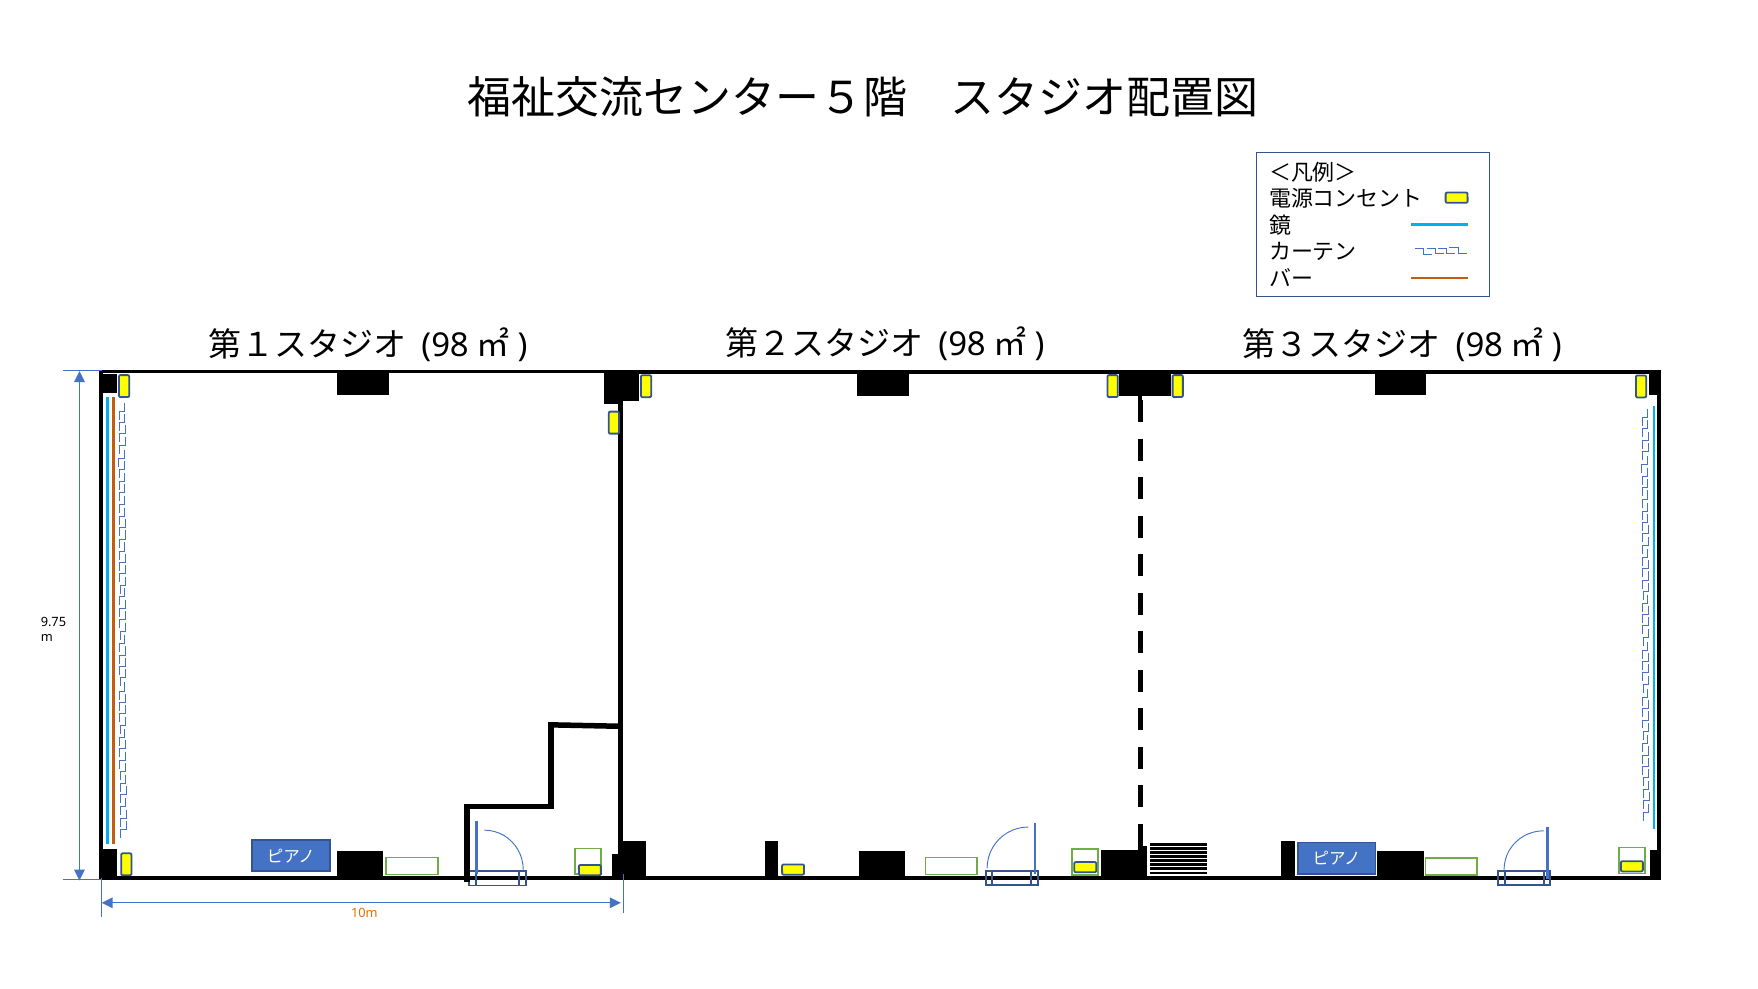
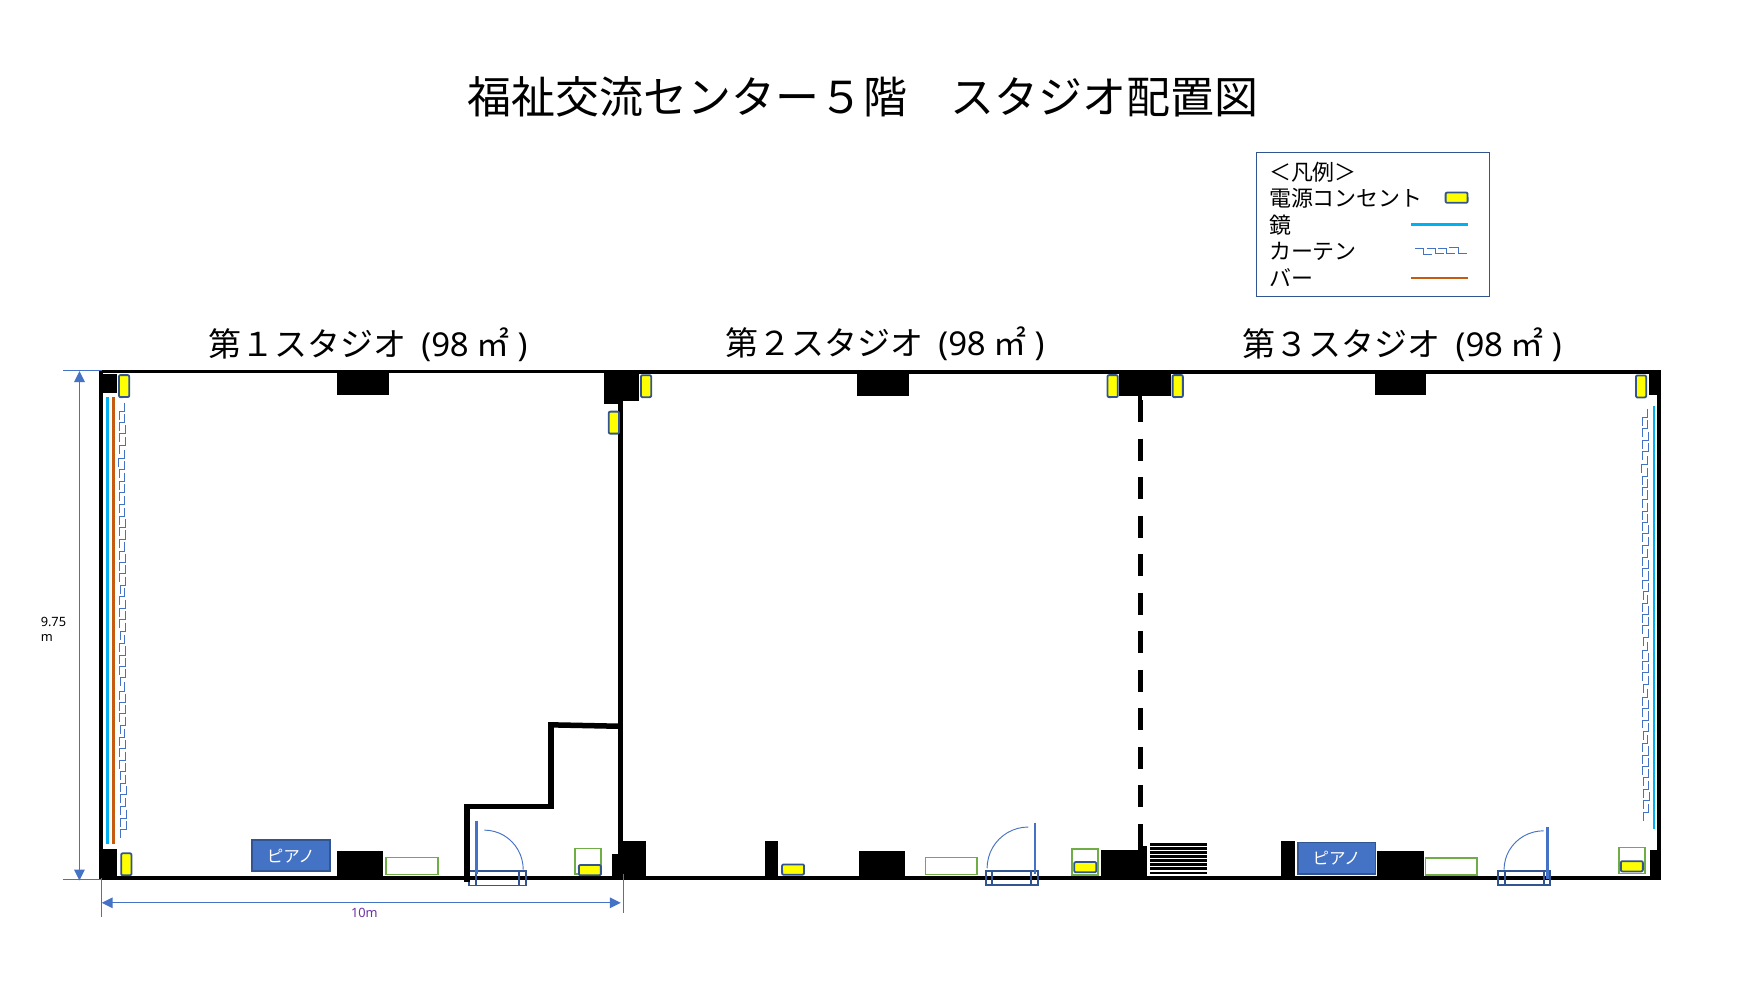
10m colour: orange -> purple
